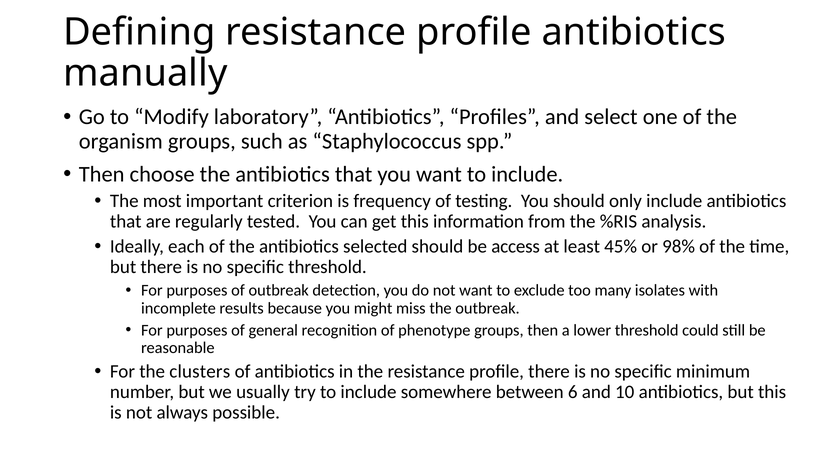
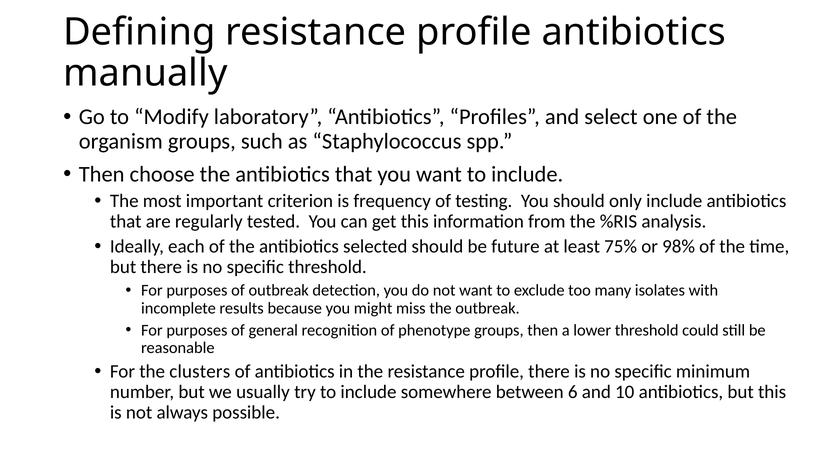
access: access -> future
45%: 45% -> 75%
